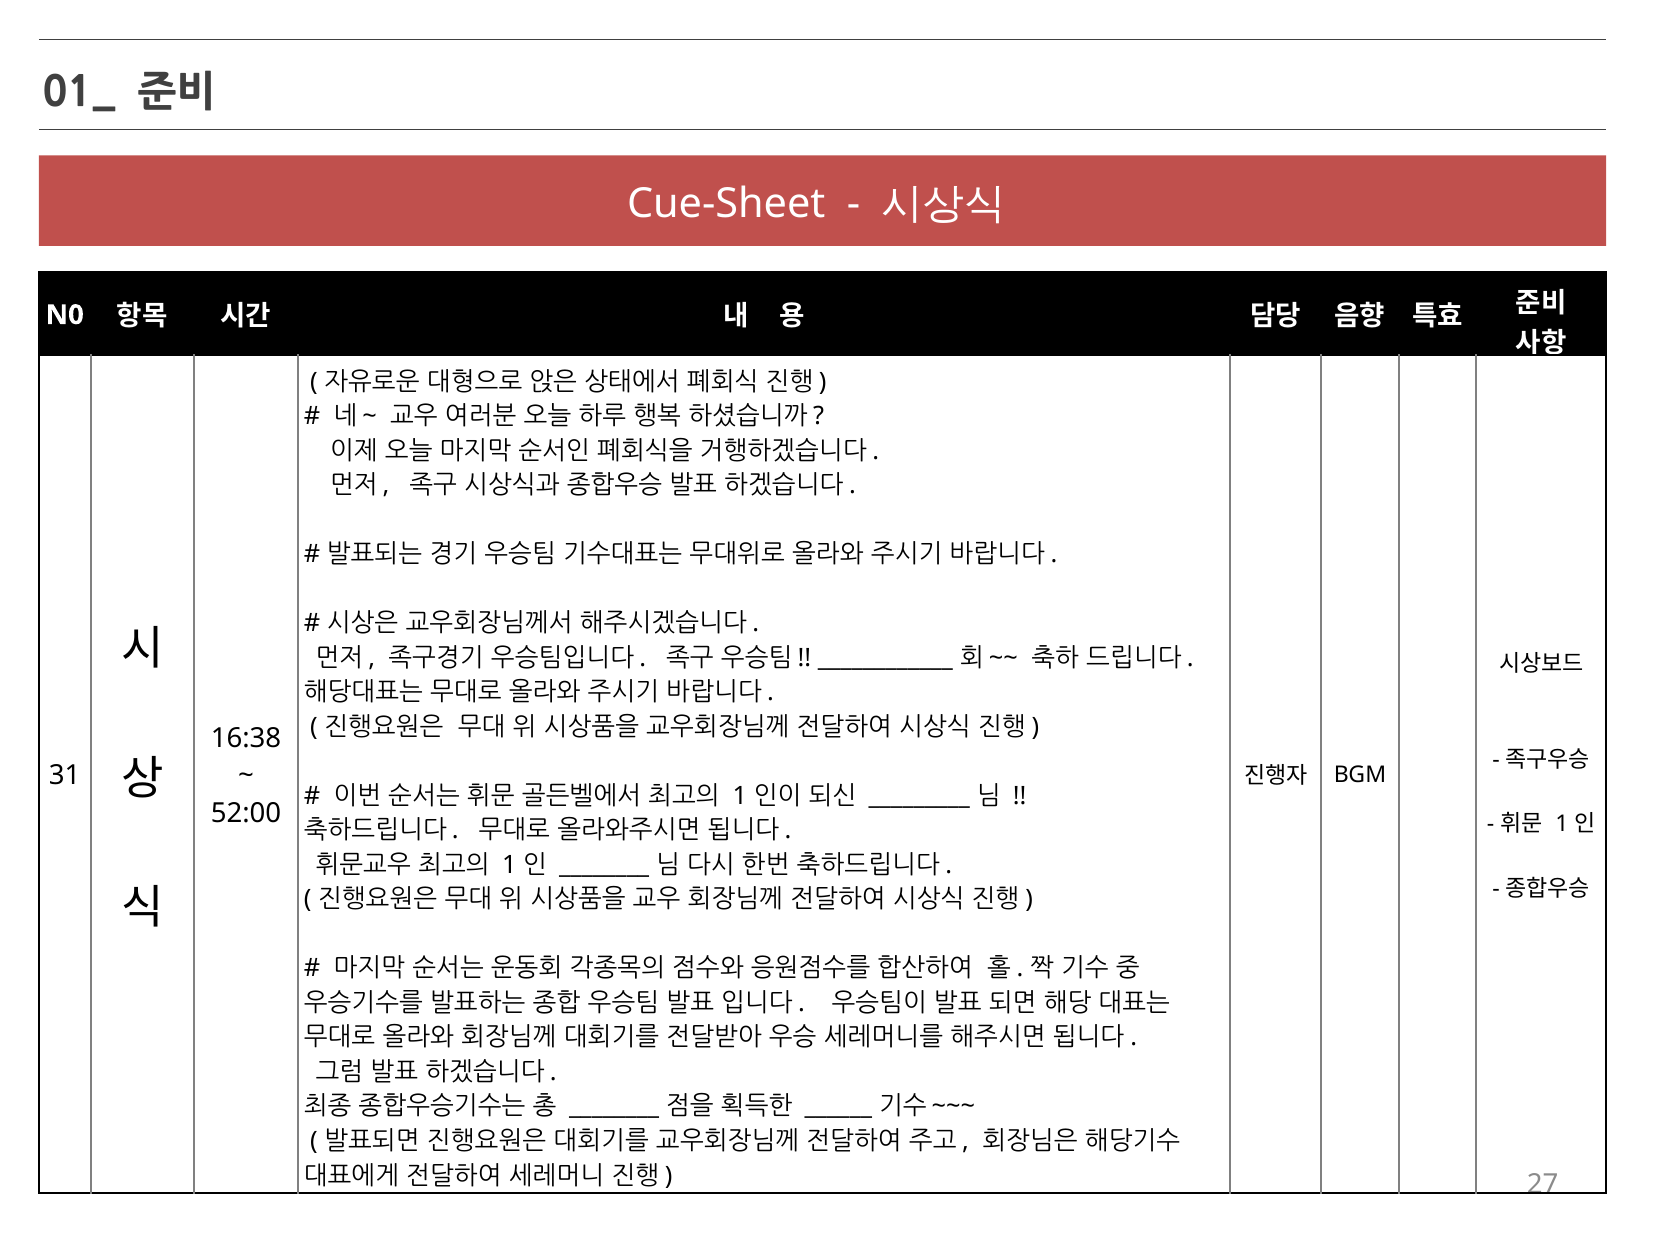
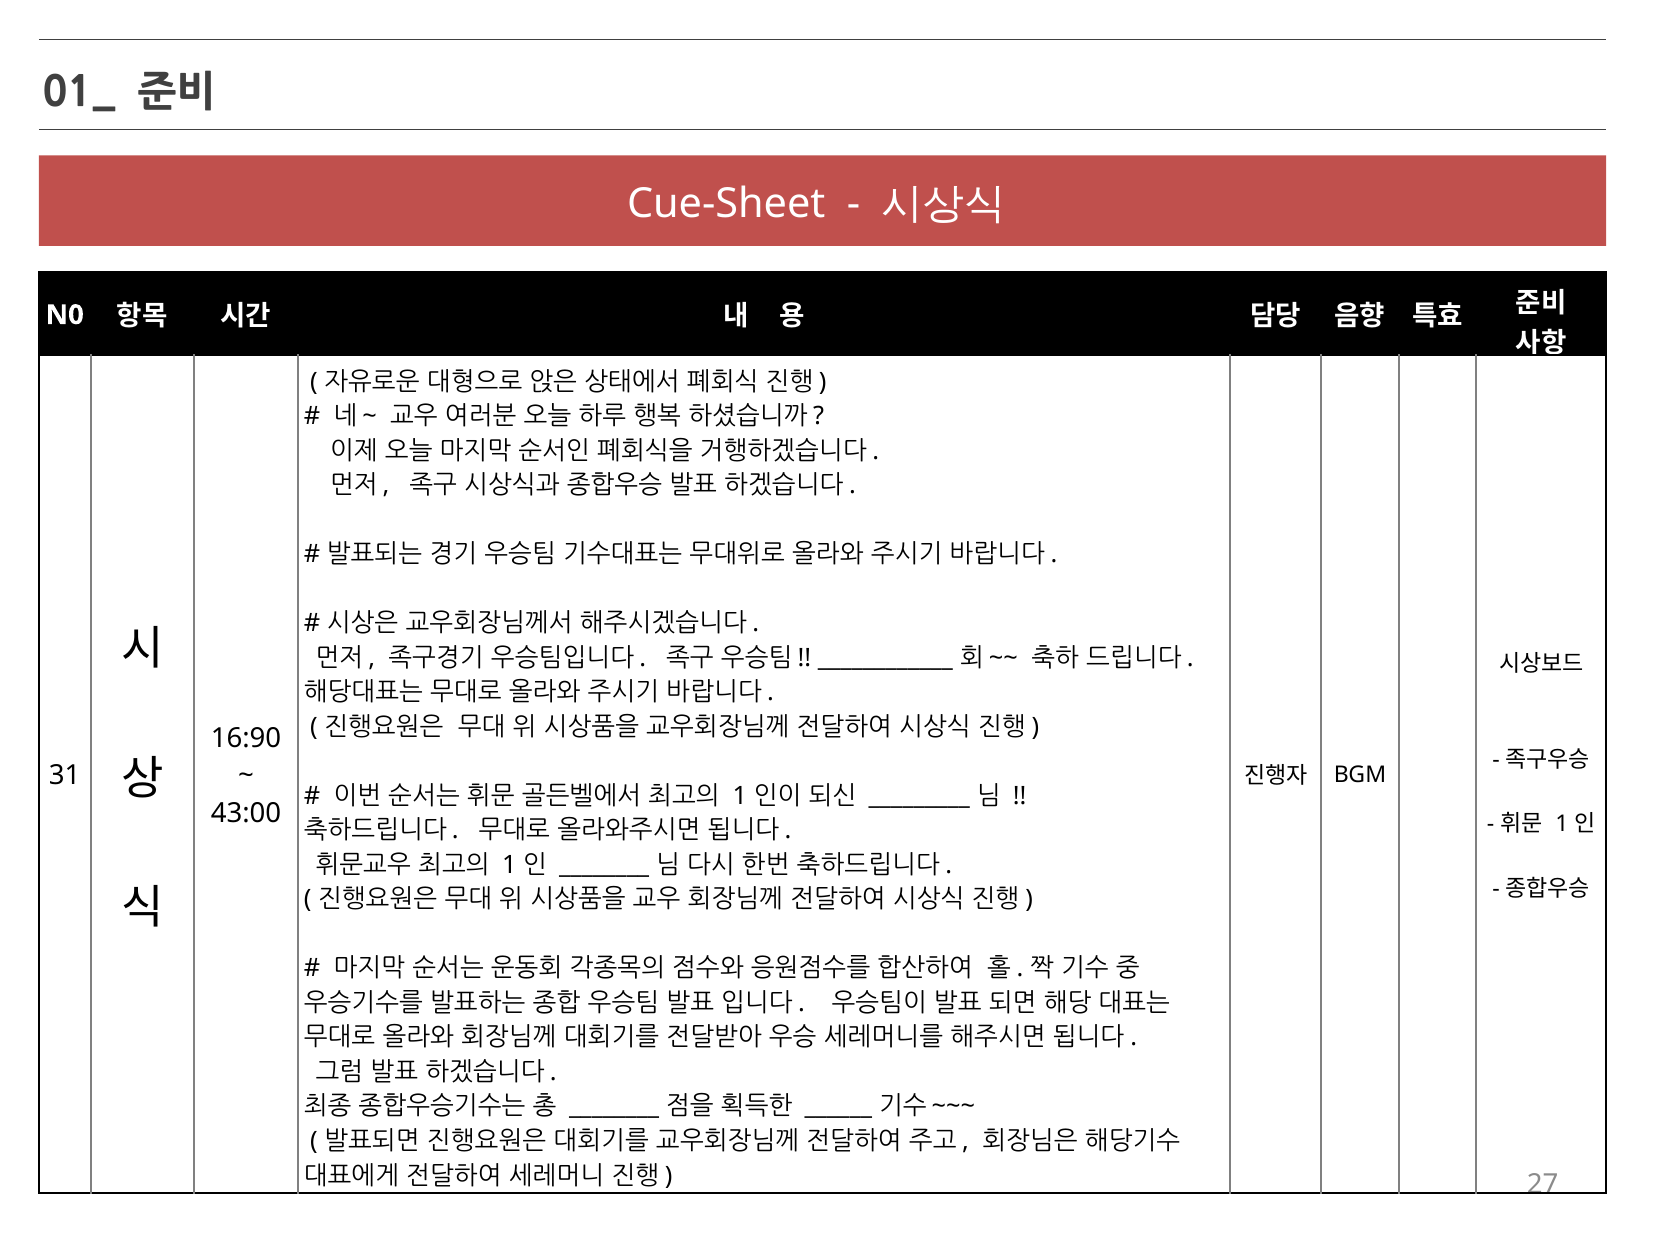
16:38: 16:38 -> 16:90
52:00: 52:00 -> 43:00
